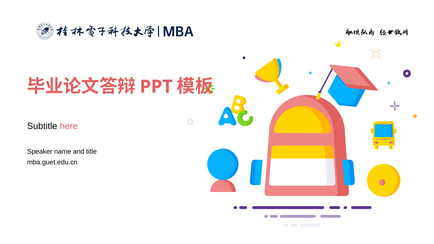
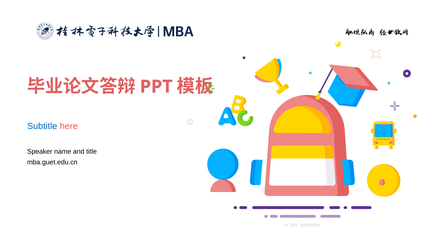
Subtitle colour: black -> blue
